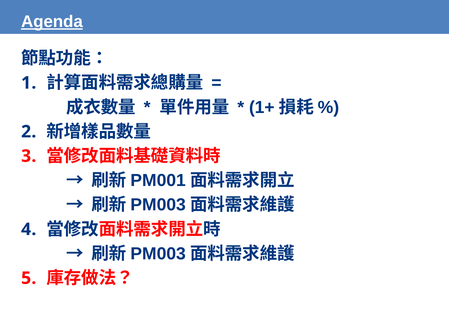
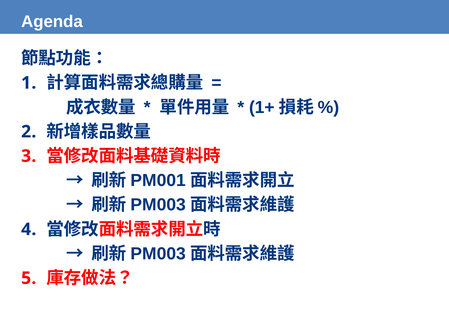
Agenda underline: present -> none
